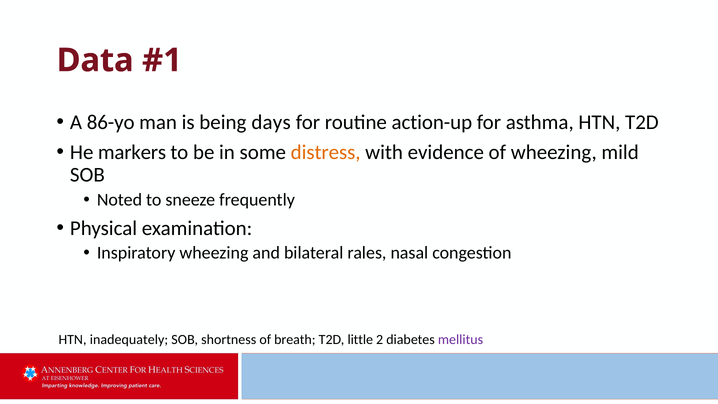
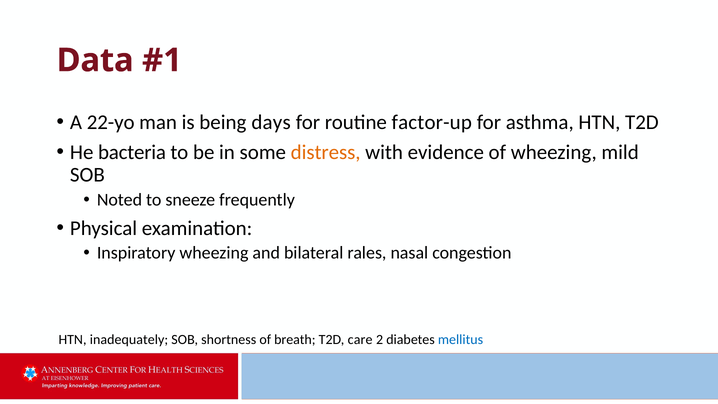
86-yo: 86-yo -> 22-yo
action-up: action-up -> factor-up
markers: markers -> bacteria
little: little -> care
mellitus colour: purple -> blue
